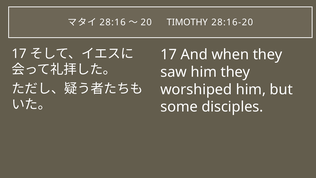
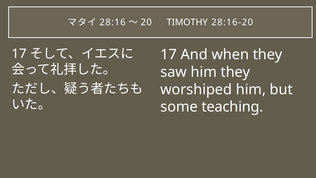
disciples: disciples -> teaching
